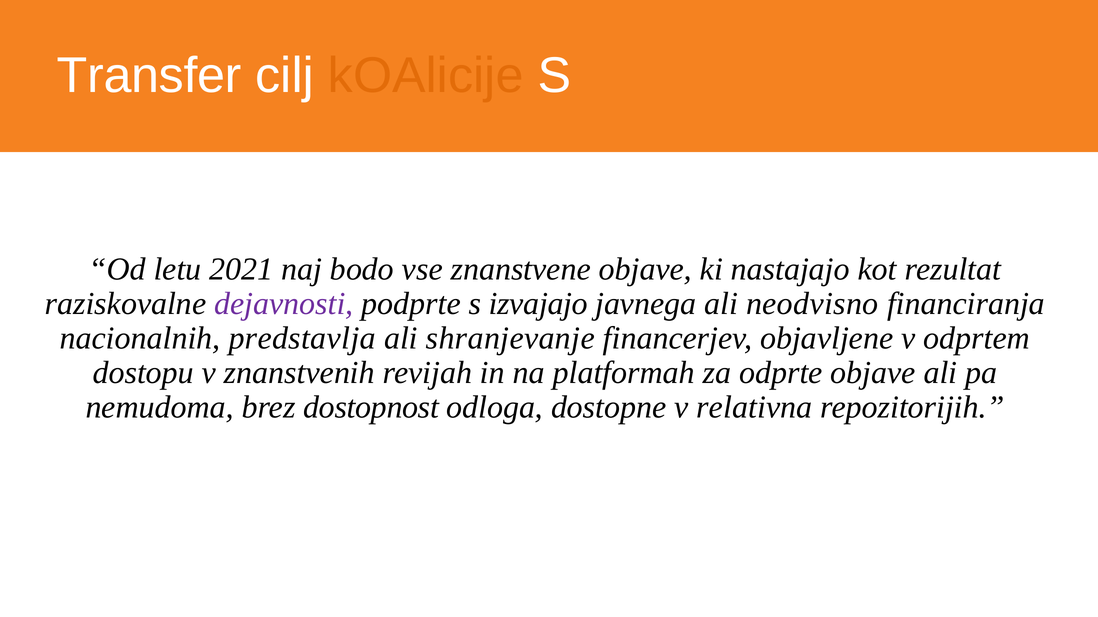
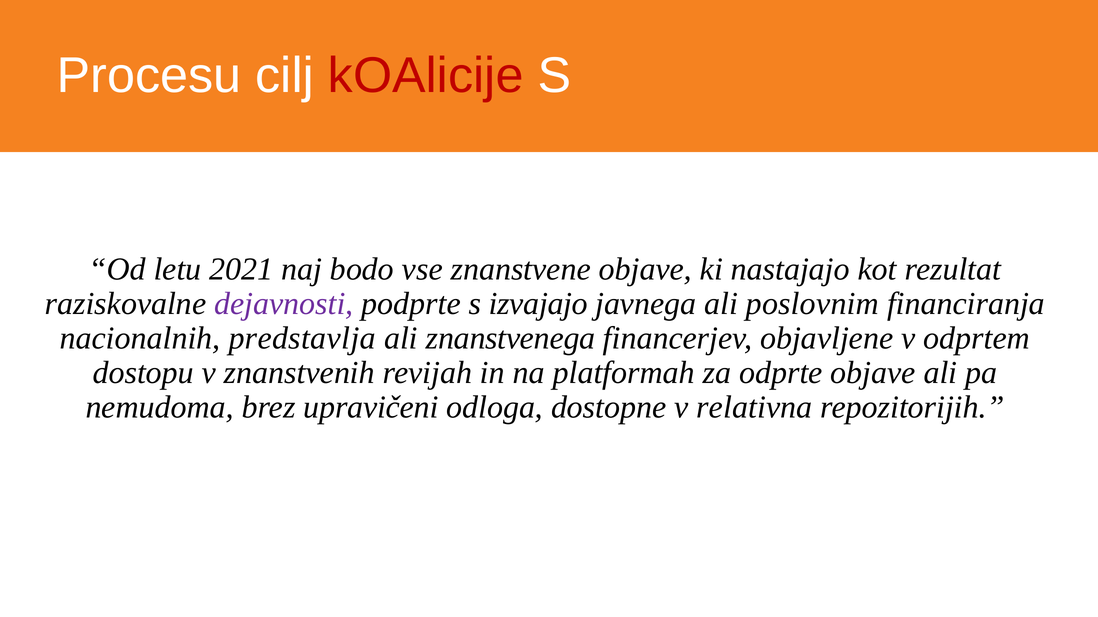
Transfer: Transfer -> Procesu
kOAlicije colour: orange -> red
neodvisno: neodvisno -> poslovnim
shranjevanje: shranjevanje -> znanstvenega
dostopnost: dostopnost -> upravičeni
